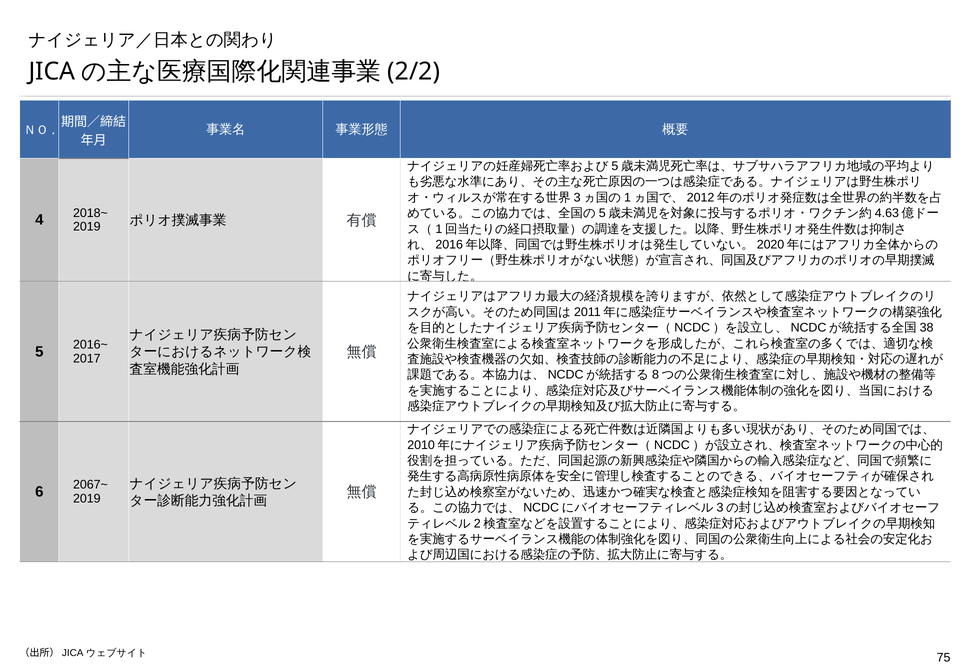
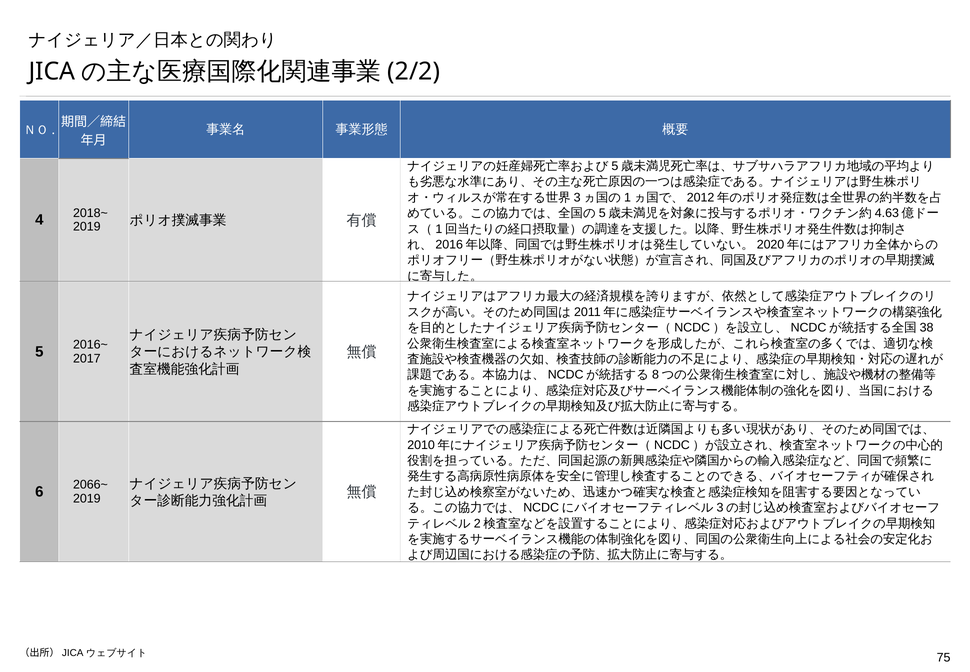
2067~: 2067~ -> 2066~
